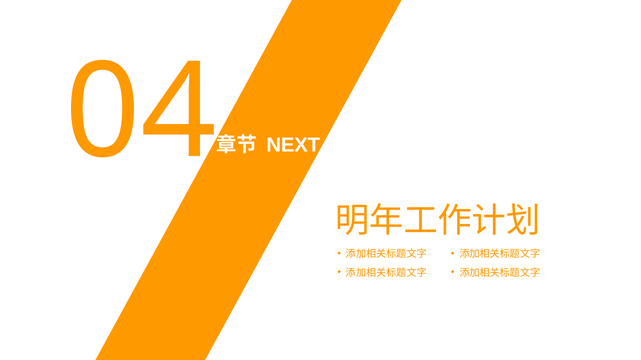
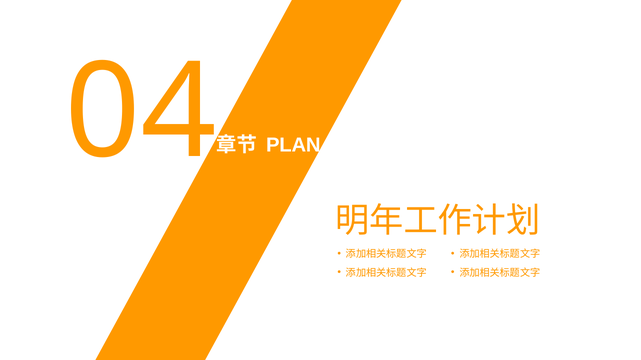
NEXT: NEXT -> PLAN
